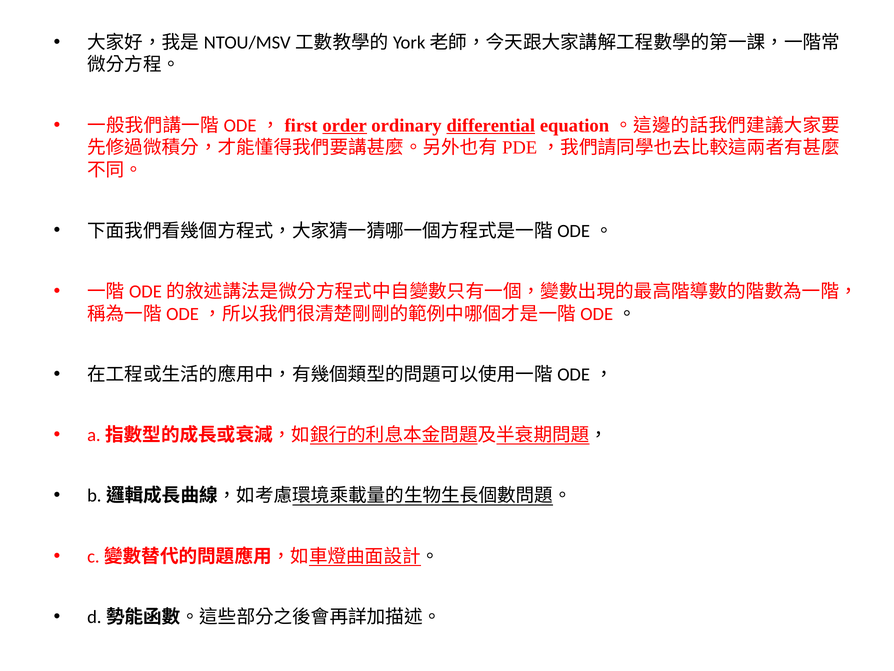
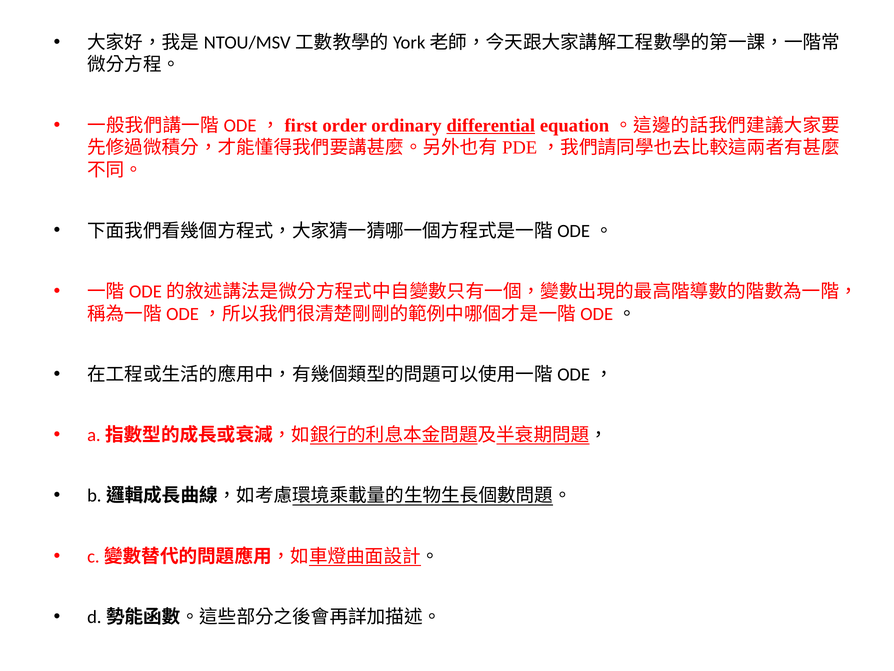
order underline: present -> none
